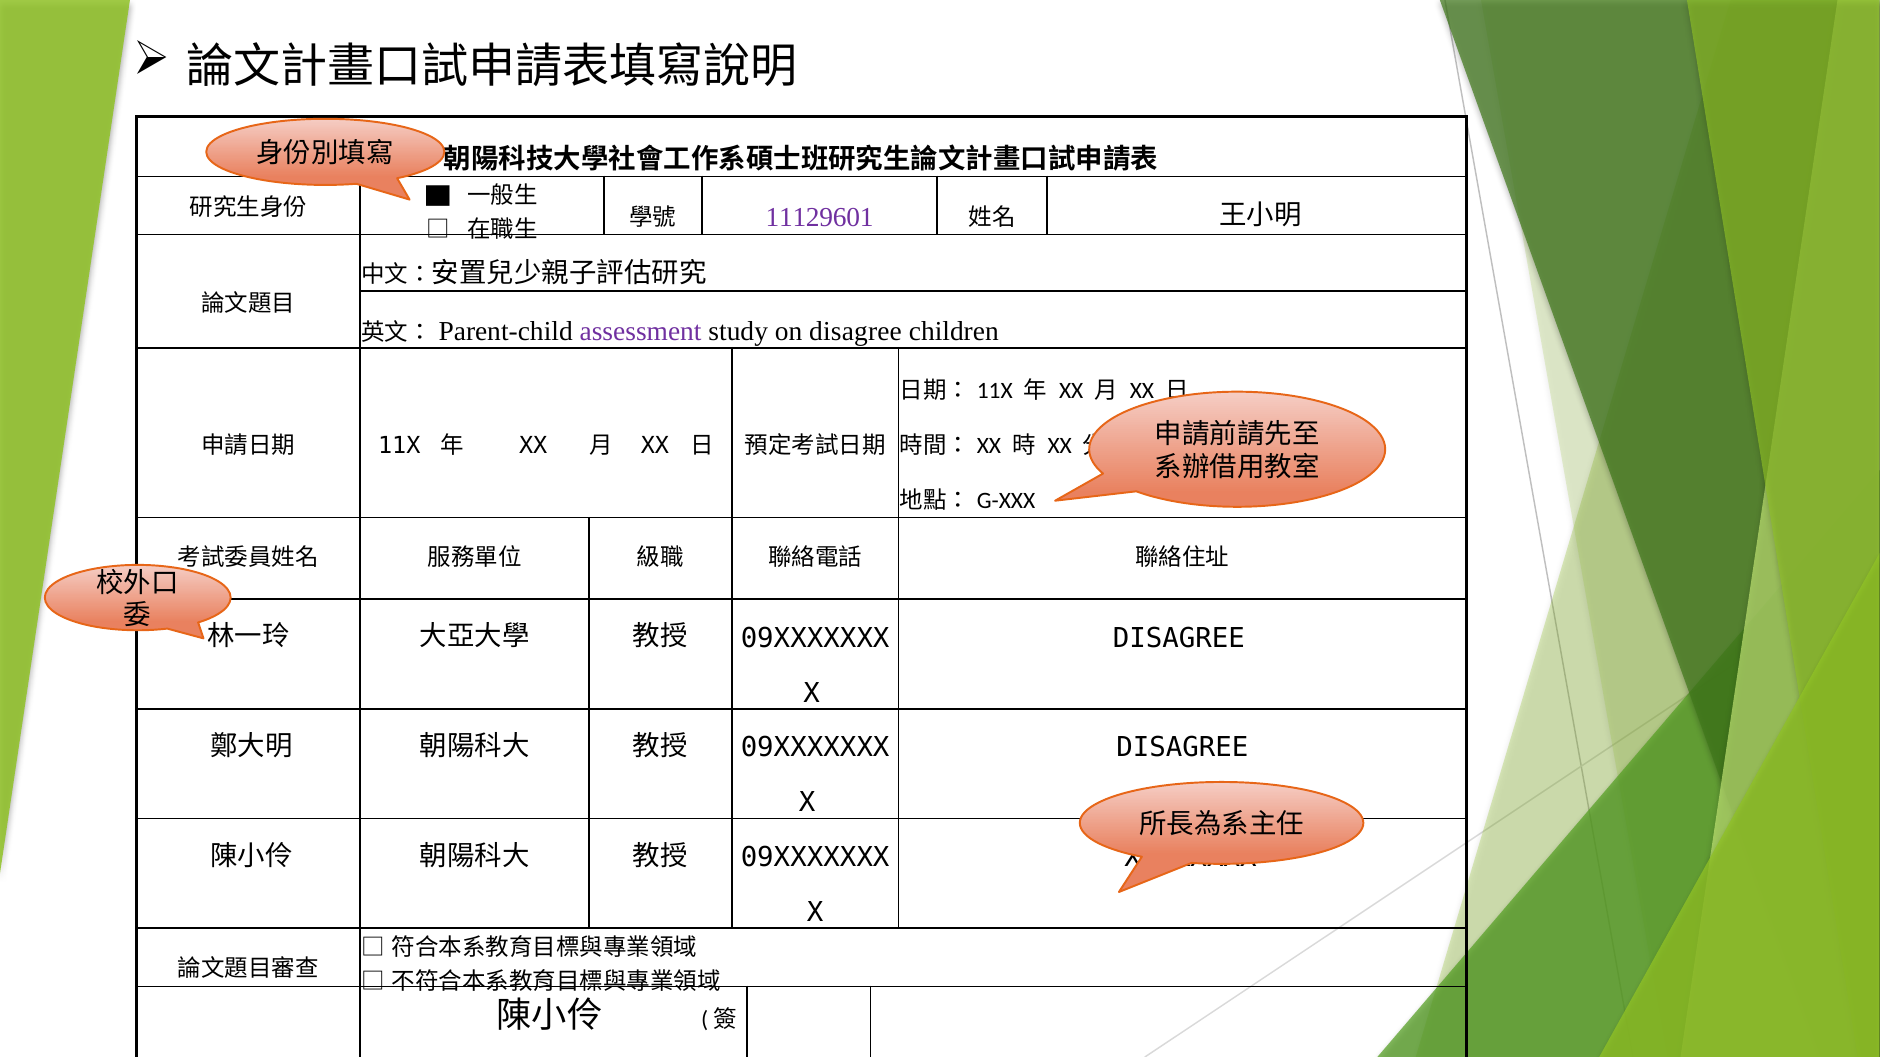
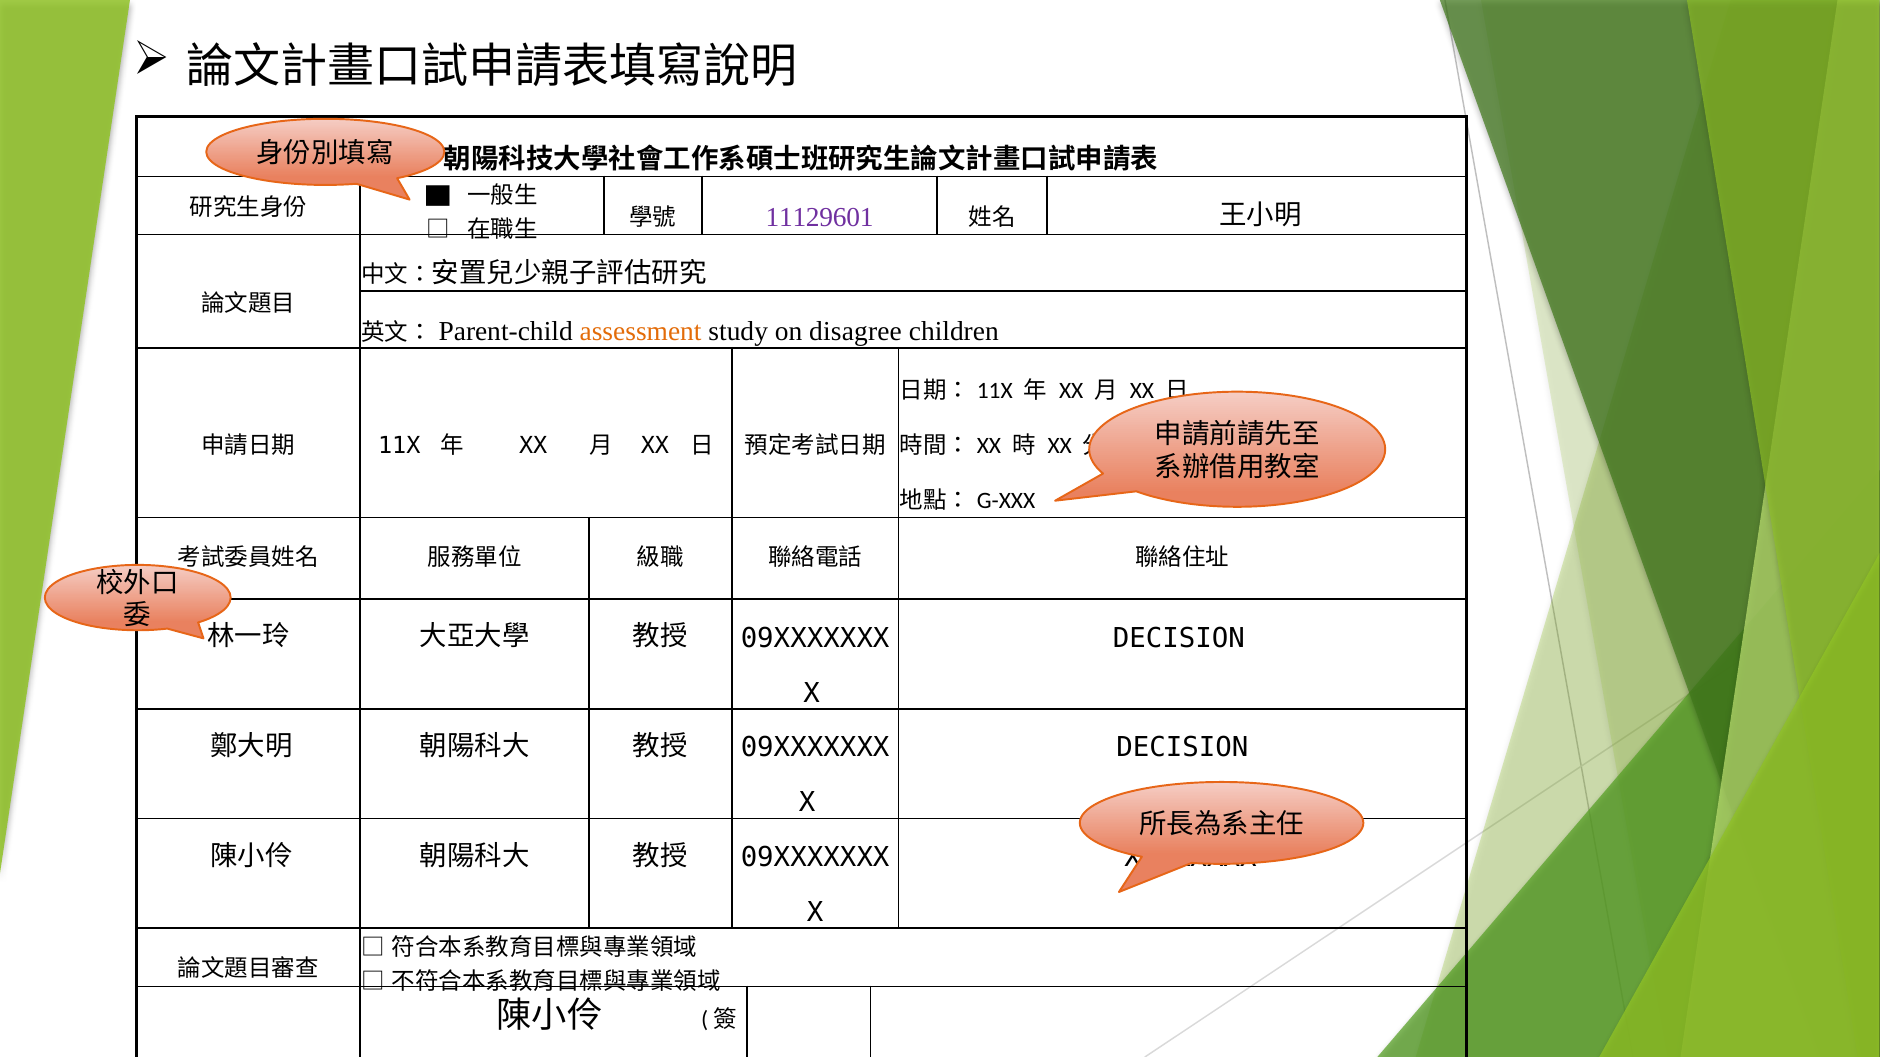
assessment colour: purple -> orange
DISAGREE at (1179, 639): DISAGREE -> DECISION
DISAGREE at (1182, 748): DISAGREE -> DECISION
